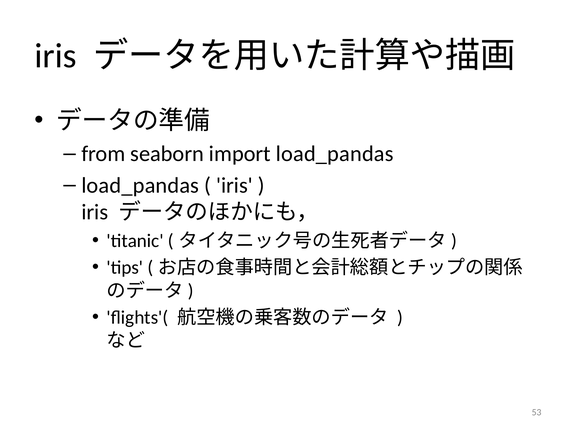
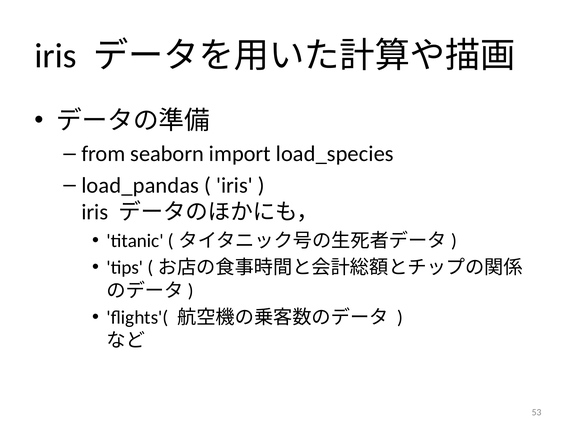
import load_pandas: load_pandas -> load_species
